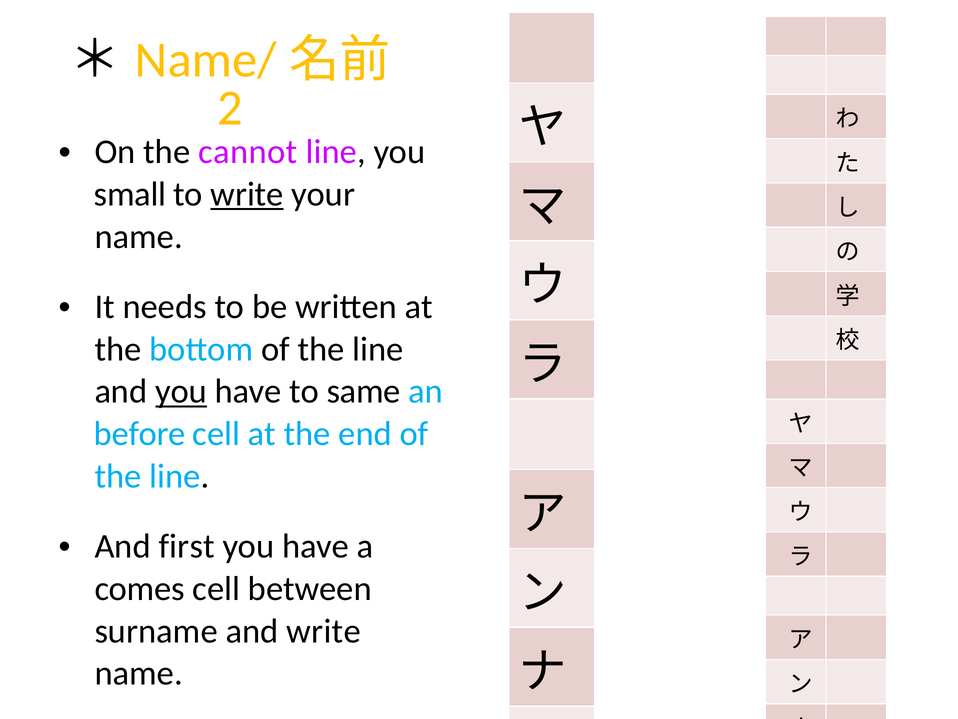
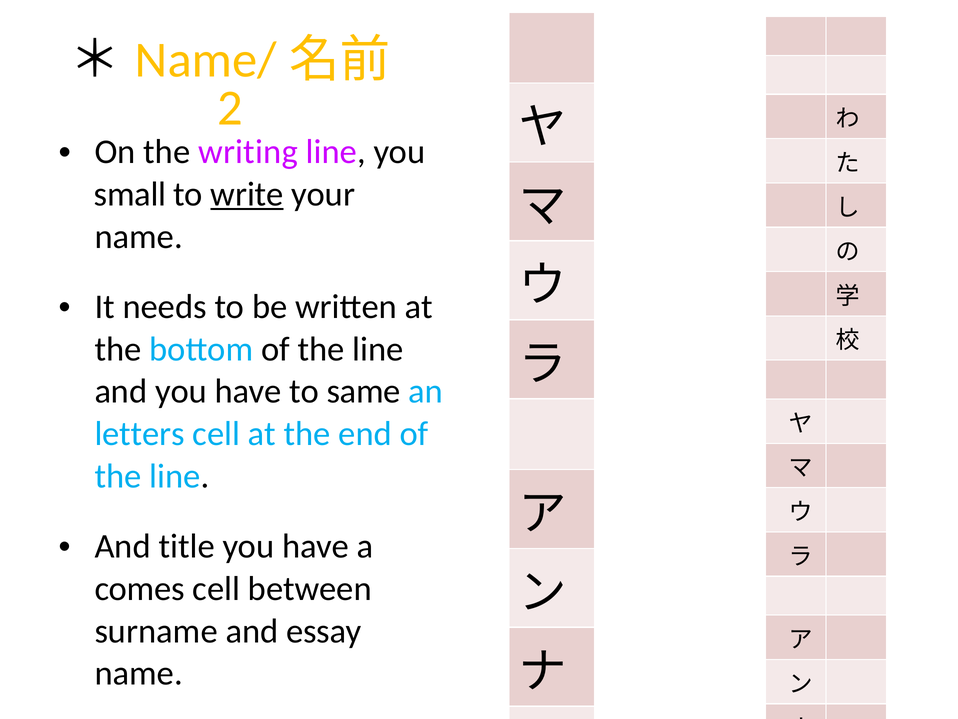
cannot: cannot -> writing
you at (181, 391) underline: present -> none
before: before -> letters
first: first -> title
and write: write -> essay
